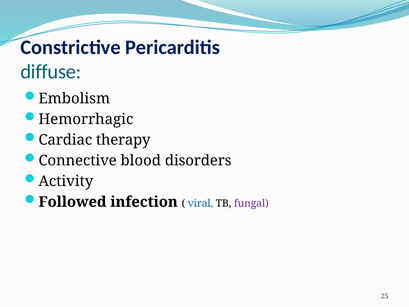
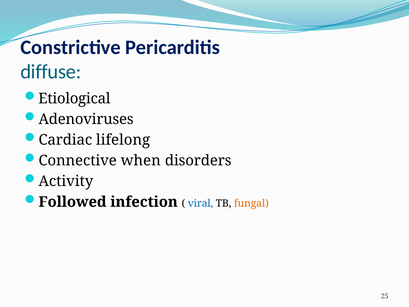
Embolism: Embolism -> Etiological
Hemorrhagic: Hemorrhagic -> Adenoviruses
therapy: therapy -> lifelong
blood: blood -> when
fungal colour: purple -> orange
